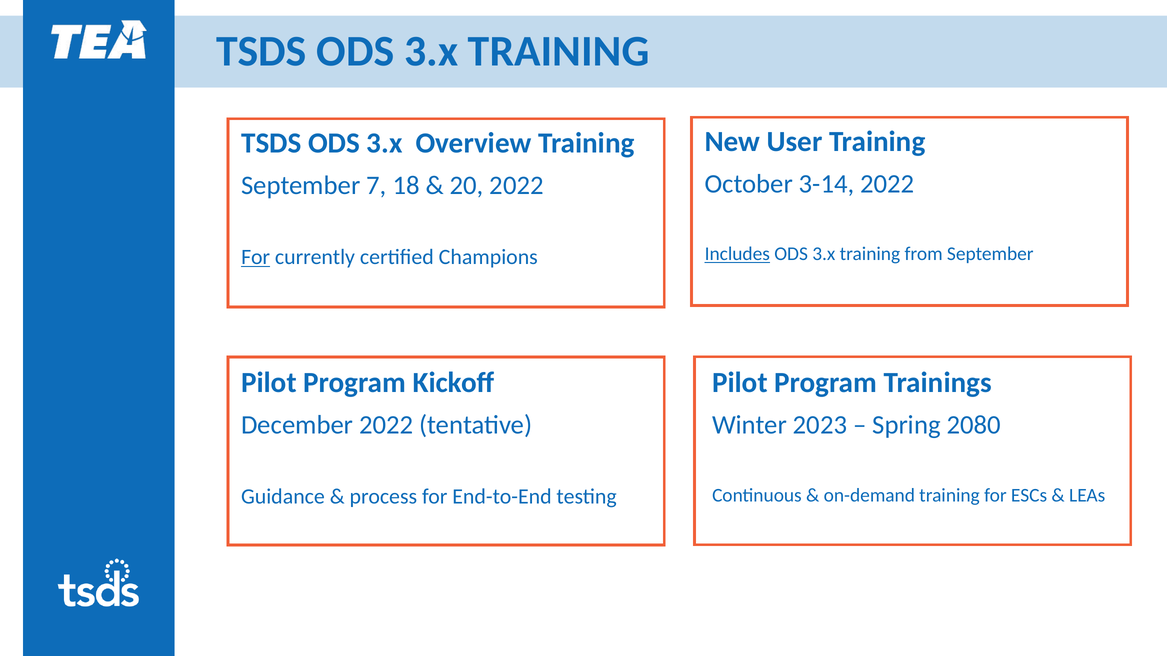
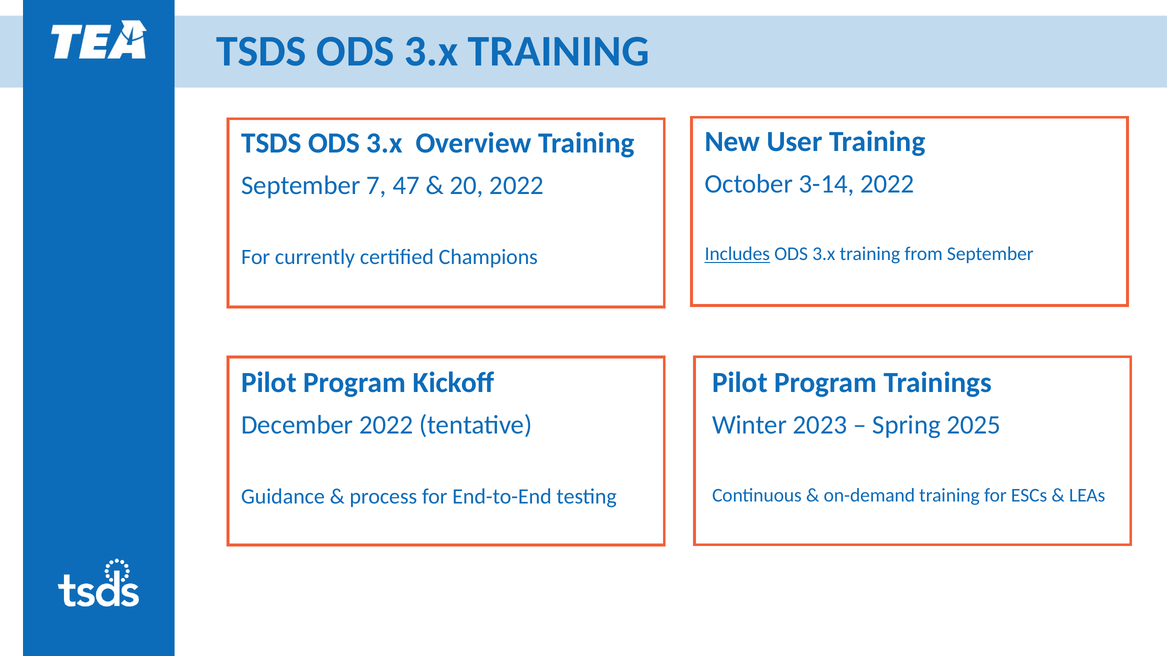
18: 18 -> 47
For at (256, 257) underline: present -> none
2080: 2080 -> 2025
